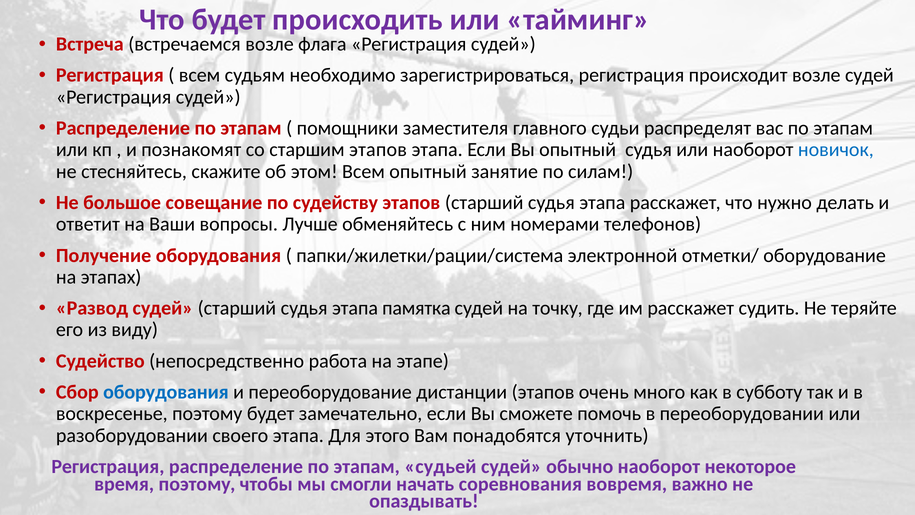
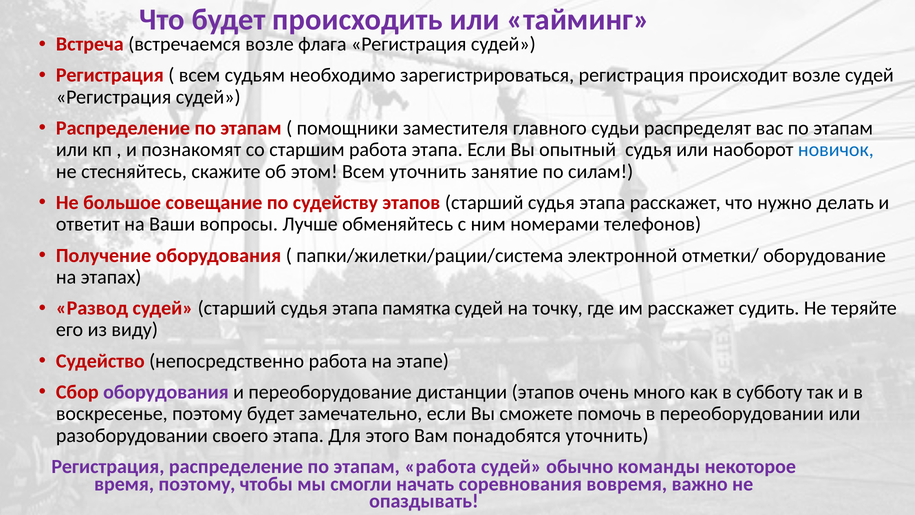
старшим этапов: этапов -> работа
Всем опытный: опытный -> уточнить
оборудования at (166, 392) colour: blue -> purple
этапам судьей: судьей -> работа
обычно наоборот: наоборот -> команды
